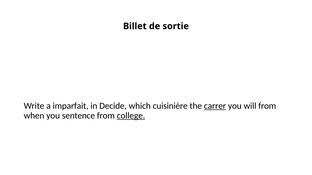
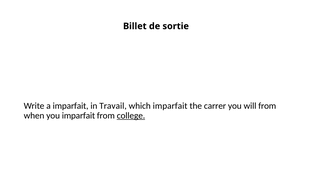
Decide: Decide -> Travail
which cuisinière: cuisinière -> imparfait
carrer underline: present -> none
you sentence: sentence -> imparfait
